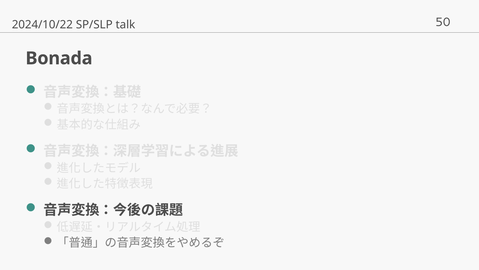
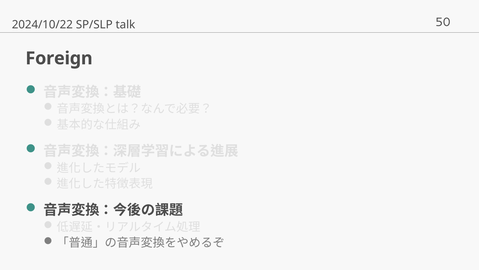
Bonada: Bonada -> Foreign
